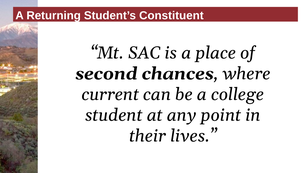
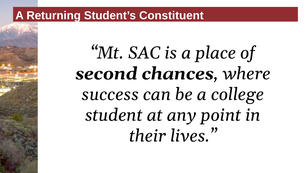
current: current -> success
